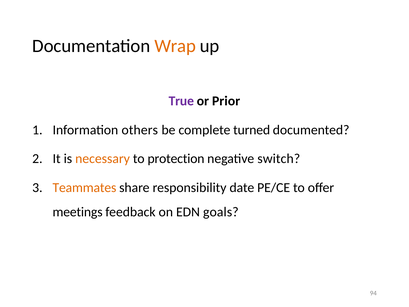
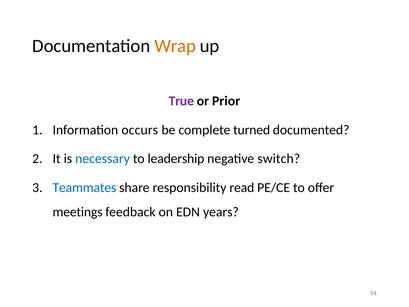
others: others -> occurs
necessary colour: orange -> blue
protection: protection -> leadership
Teammates colour: orange -> blue
date: date -> read
goals: goals -> years
